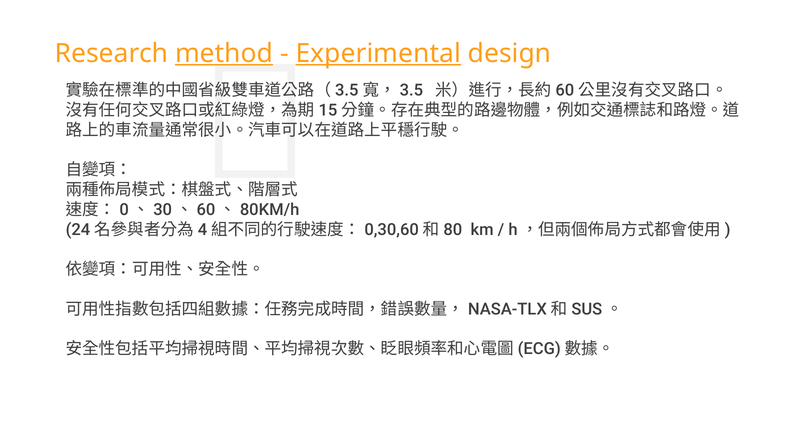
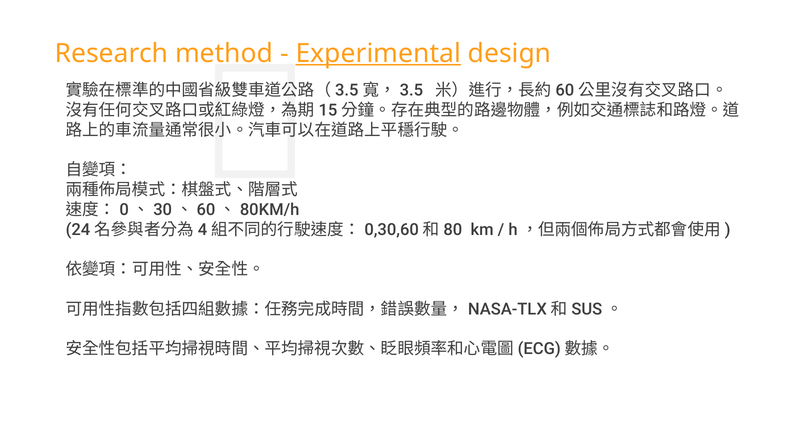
method underline: present -> none
